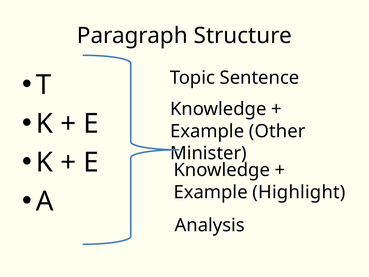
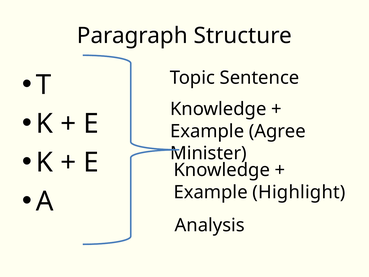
Other: Other -> Agree
